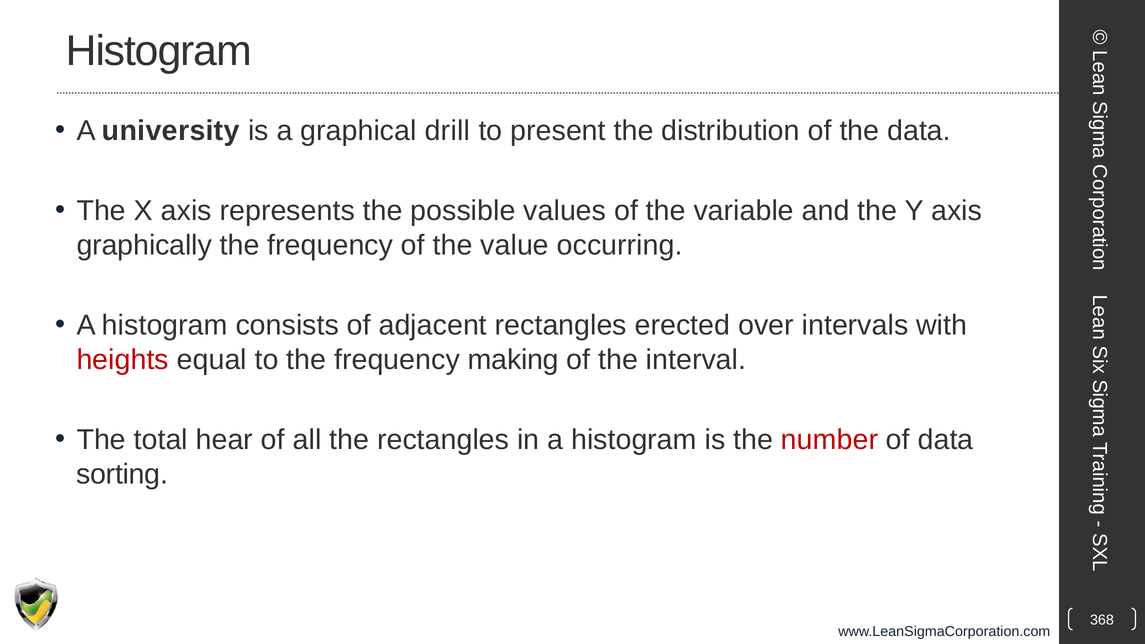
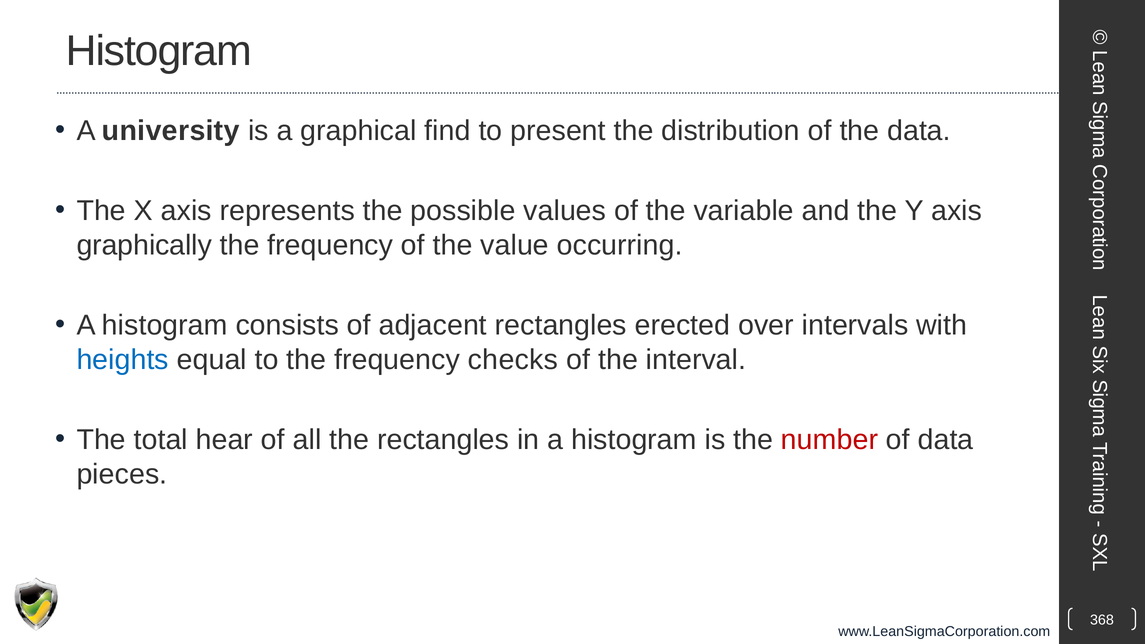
drill: drill -> find
heights colour: red -> blue
making: making -> checks
sorting: sorting -> pieces
